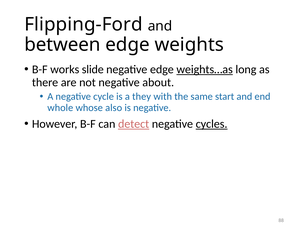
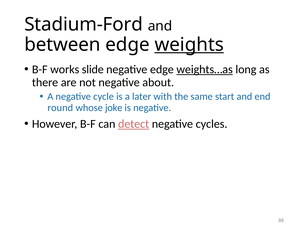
Flipping-Ford: Flipping-Ford -> Stadium-Ford
weights underline: none -> present
they: they -> later
whole: whole -> round
also: also -> joke
cycles underline: present -> none
